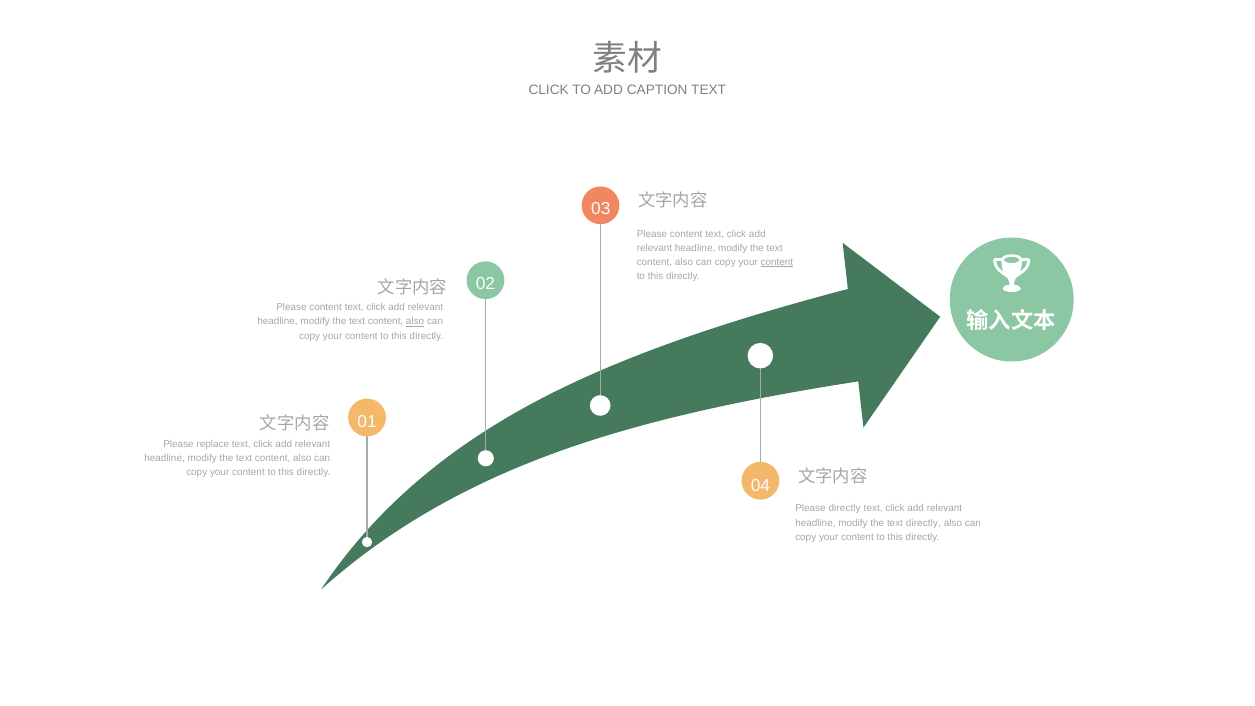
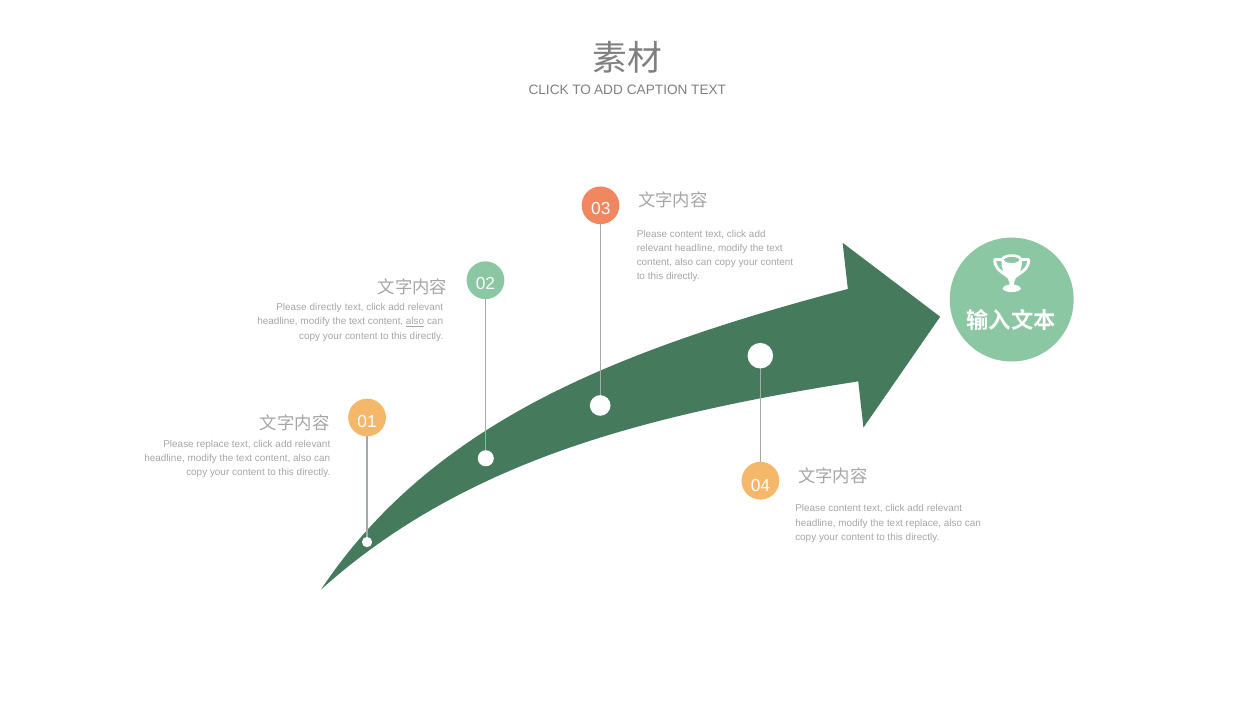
content at (777, 262) underline: present -> none
content at (326, 307): content -> directly
directly at (845, 509): directly -> content
text directly: directly -> replace
